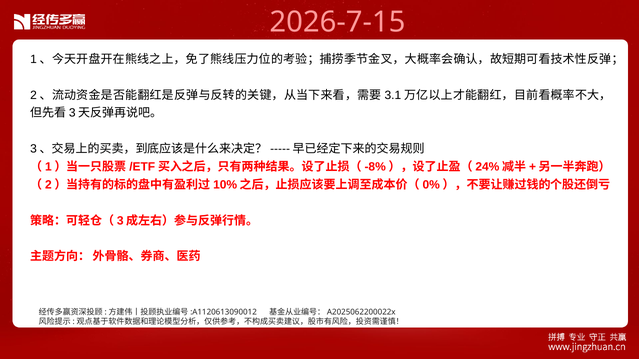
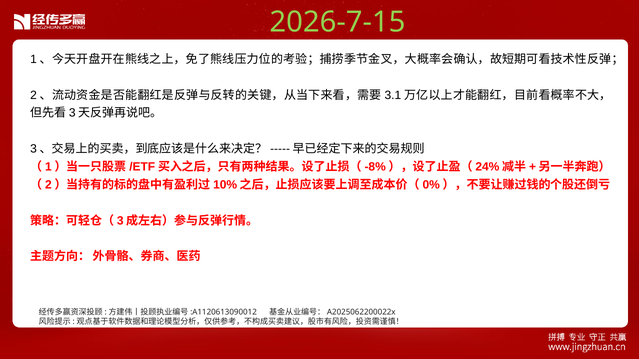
2026-7-15 colour: pink -> light green
